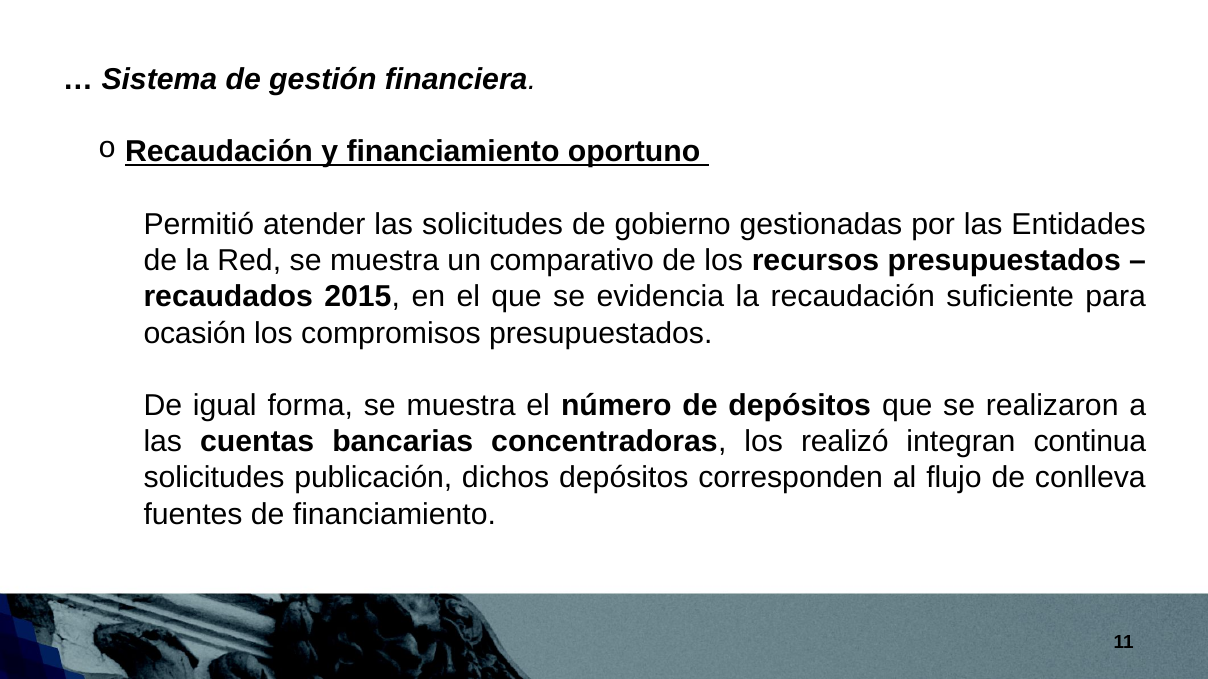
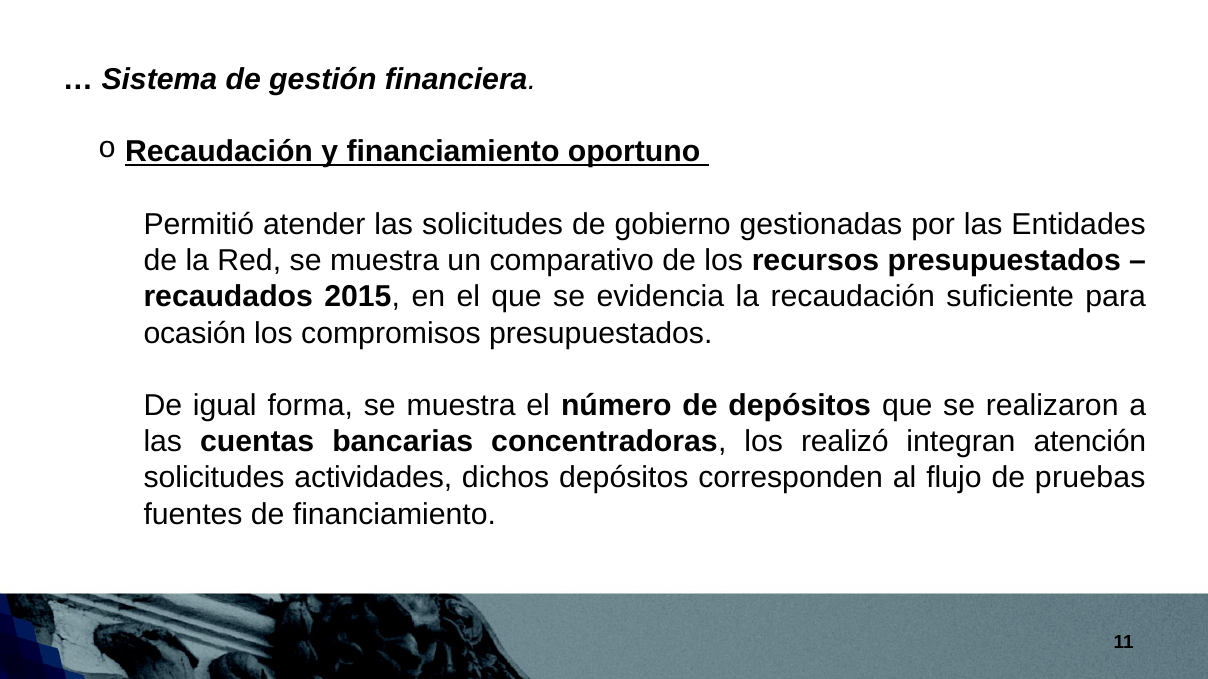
continua: continua -> atención
publicación: publicación -> actividades
conlleva: conlleva -> pruebas
